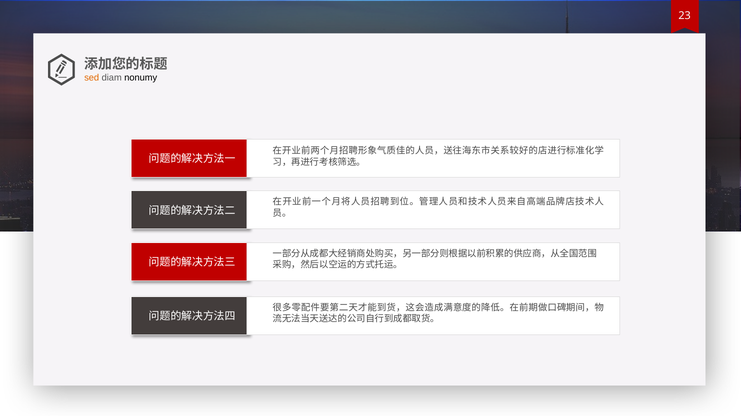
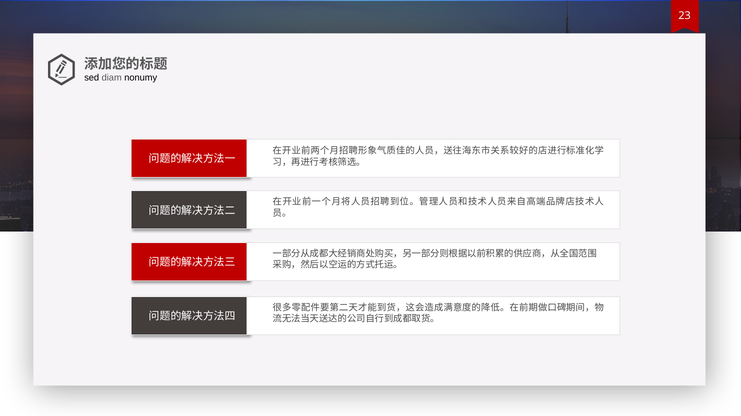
sed colour: orange -> black
